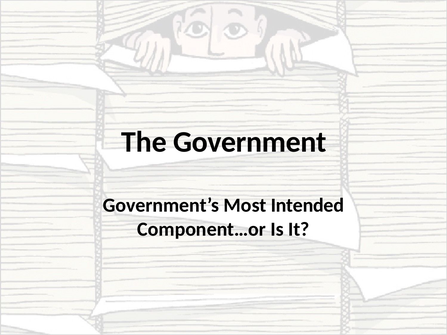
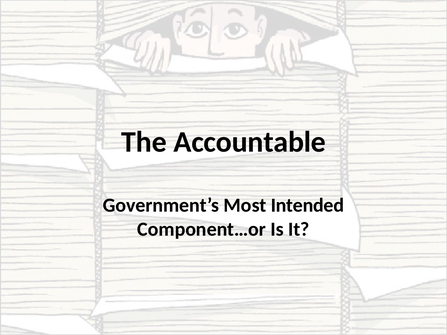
Government: Government -> Accountable
